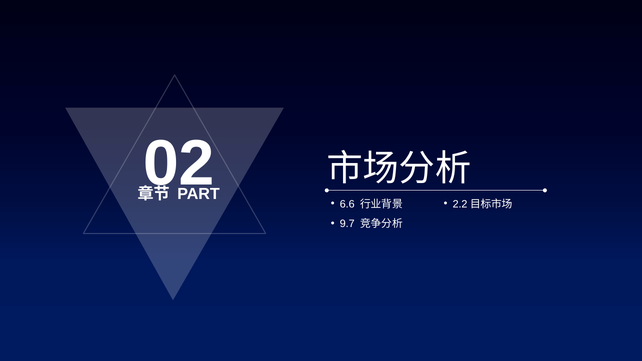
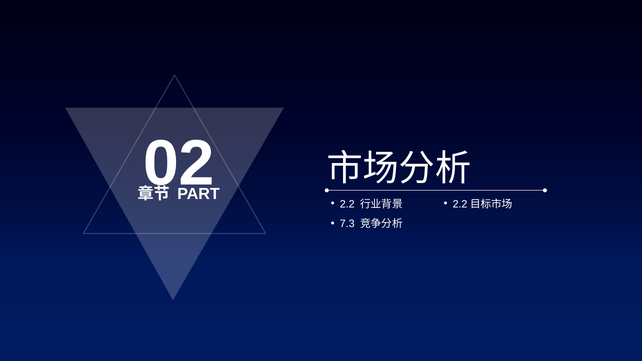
6.6: 6.6 -> 2.2
9.7: 9.7 -> 7.3
